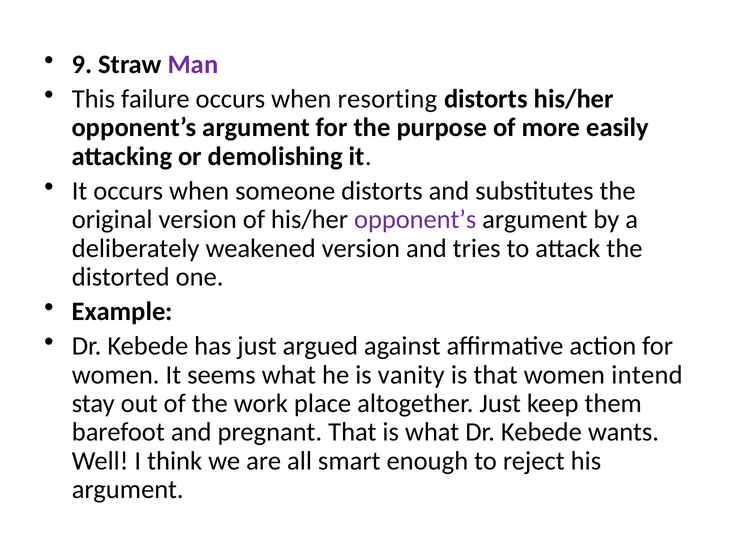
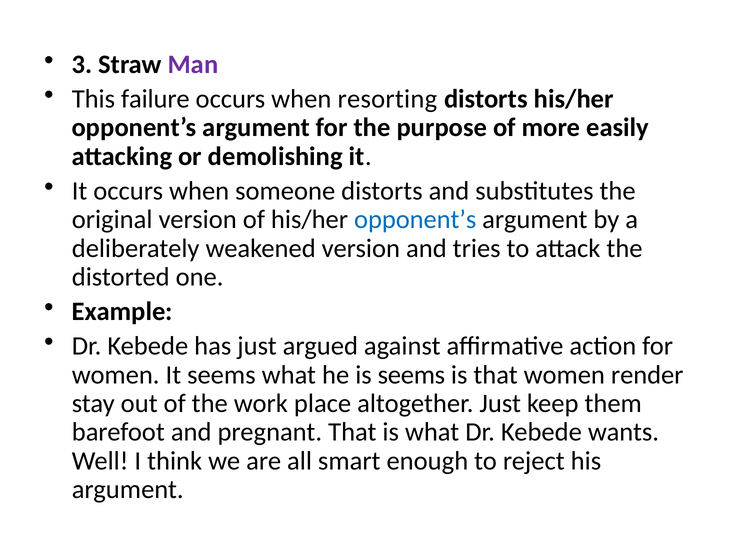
9: 9 -> 3
opponent’s at (415, 220) colour: purple -> blue
is vanity: vanity -> seems
intend: intend -> render
